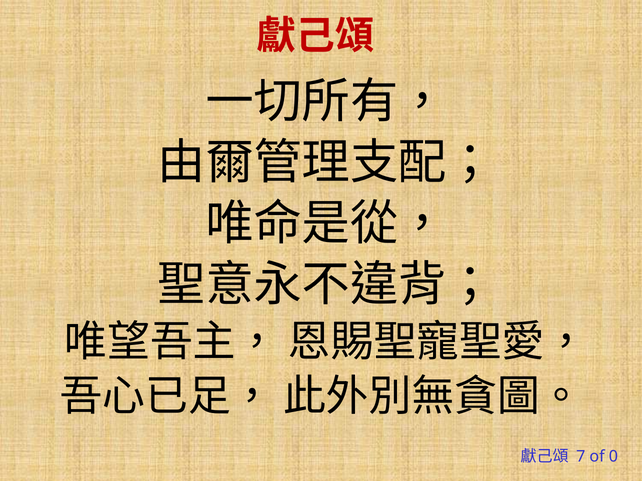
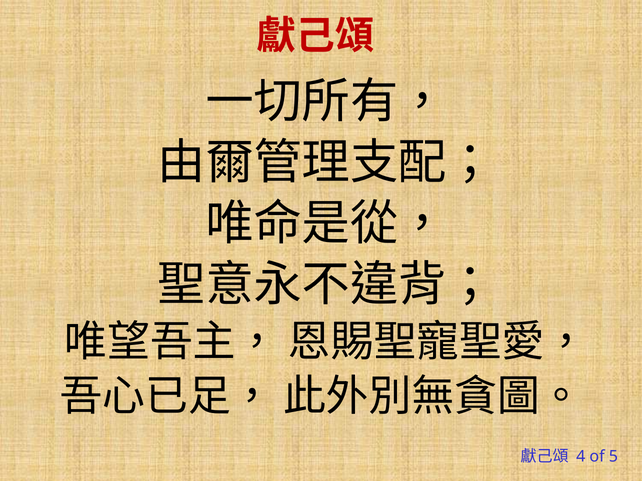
7: 7 -> 4
0: 0 -> 5
